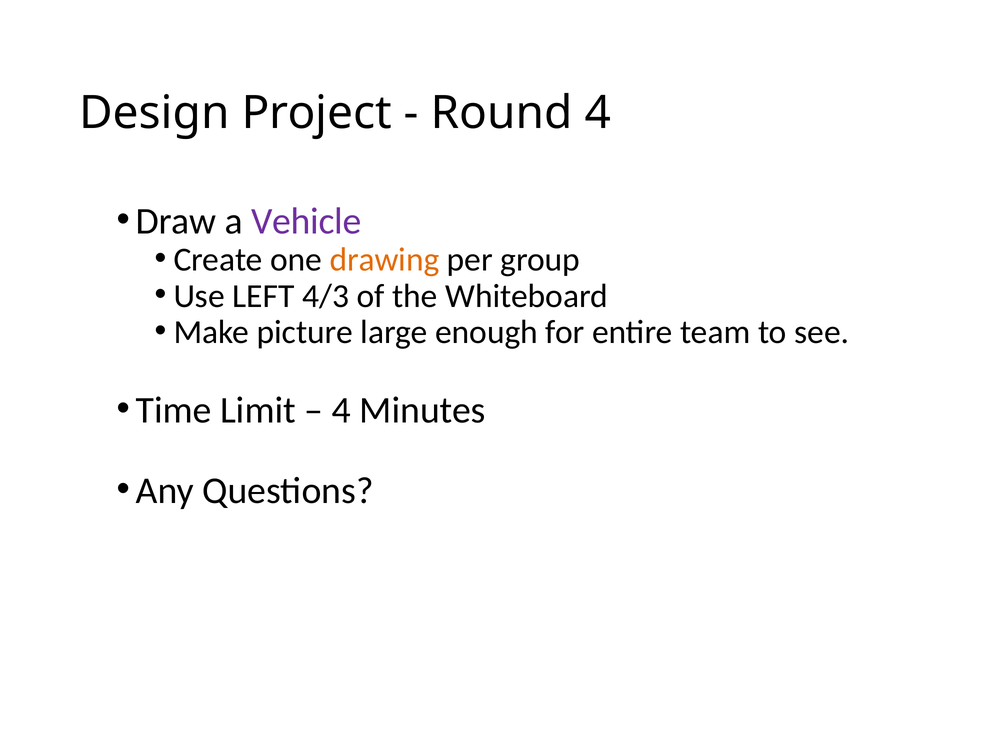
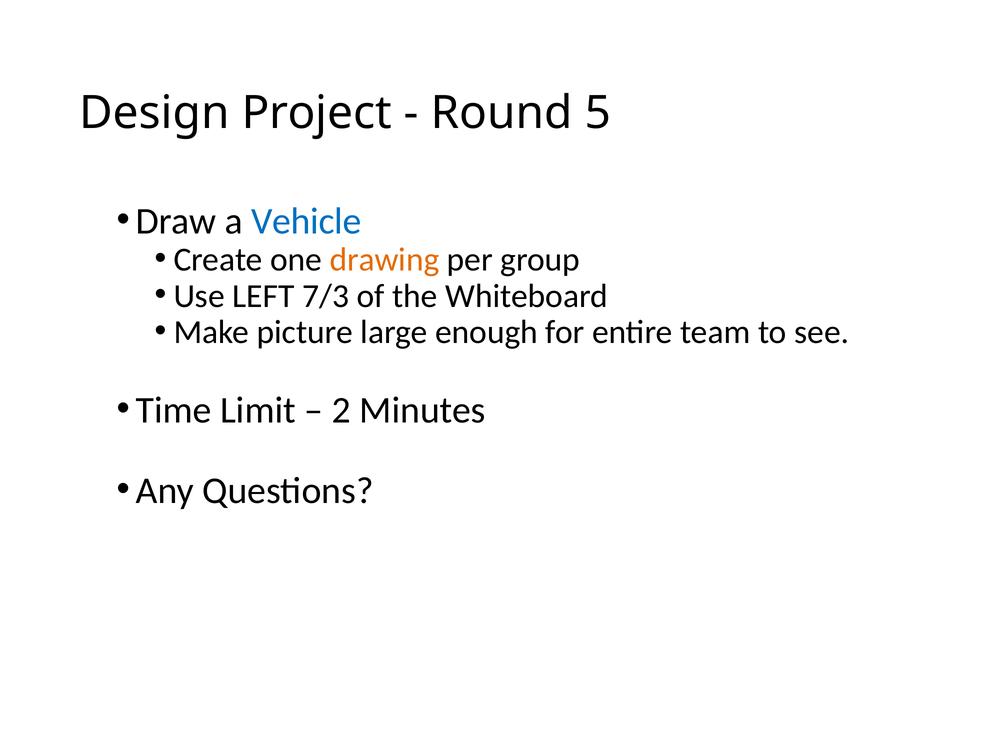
Round 4: 4 -> 5
Vehicle colour: purple -> blue
4/3: 4/3 -> 7/3
4 at (341, 410): 4 -> 2
